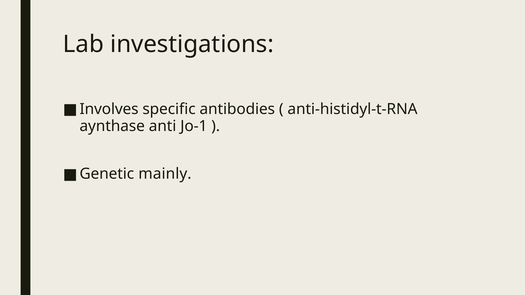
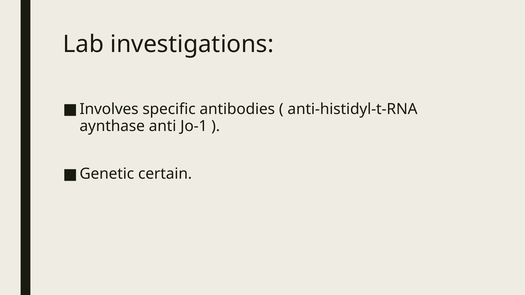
mainly: mainly -> certain
